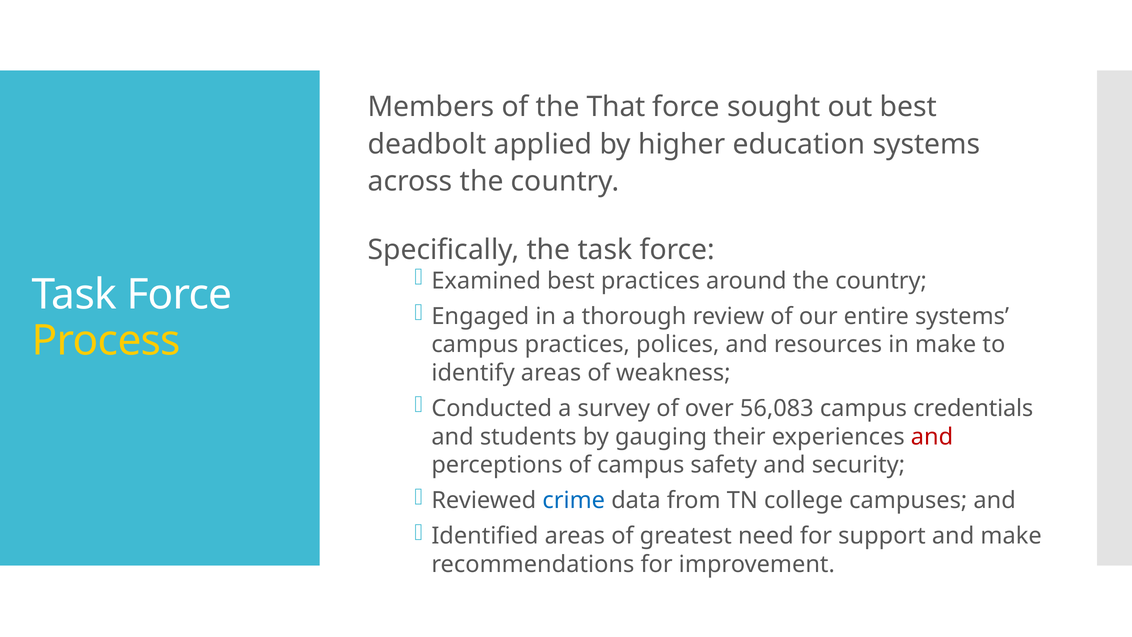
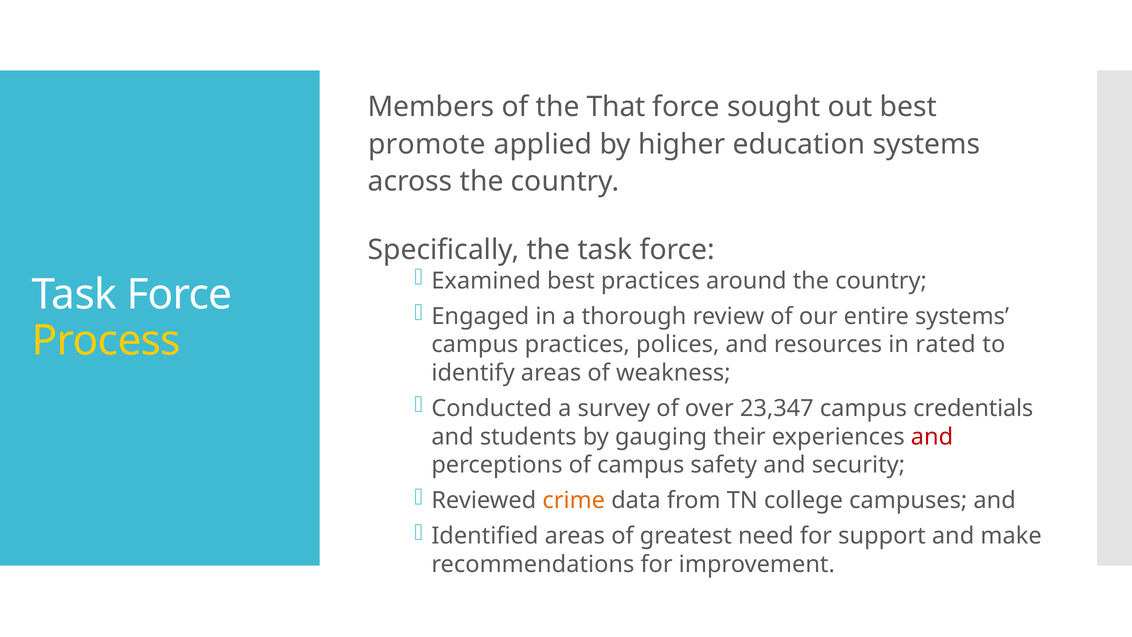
deadbolt: deadbolt -> promote
in make: make -> rated
56,083: 56,083 -> 23,347
crime colour: blue -> orange
